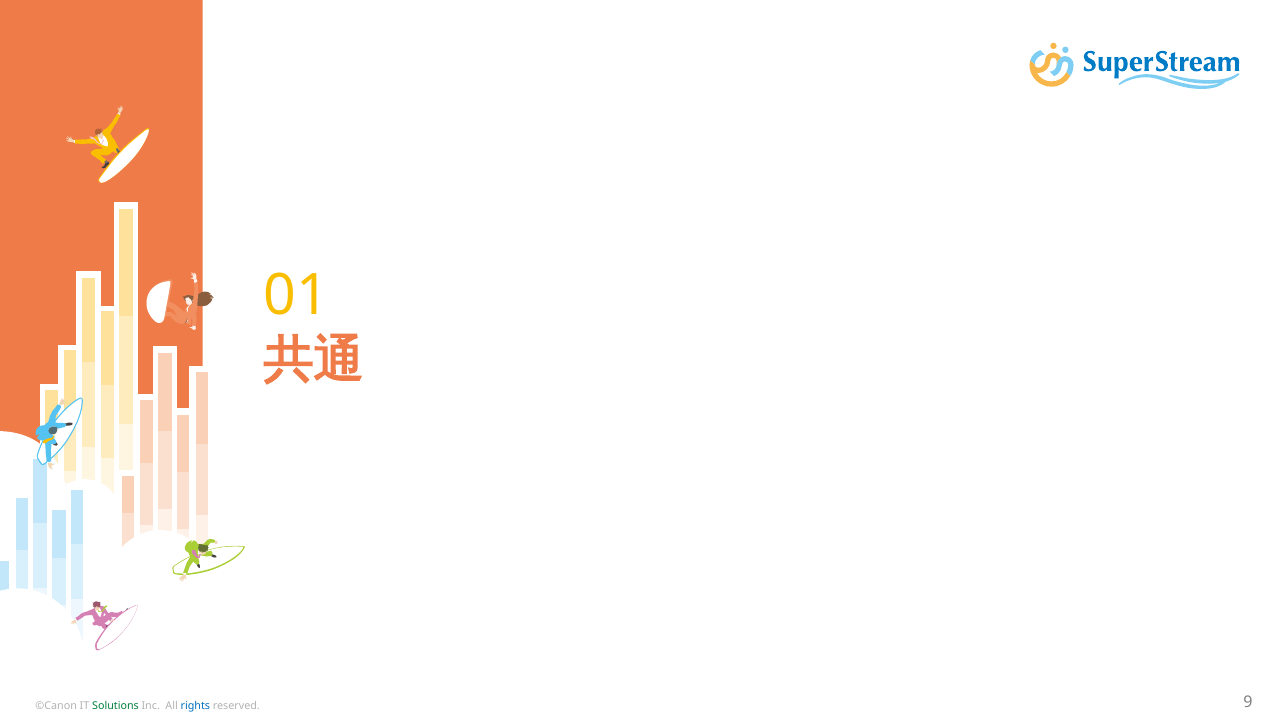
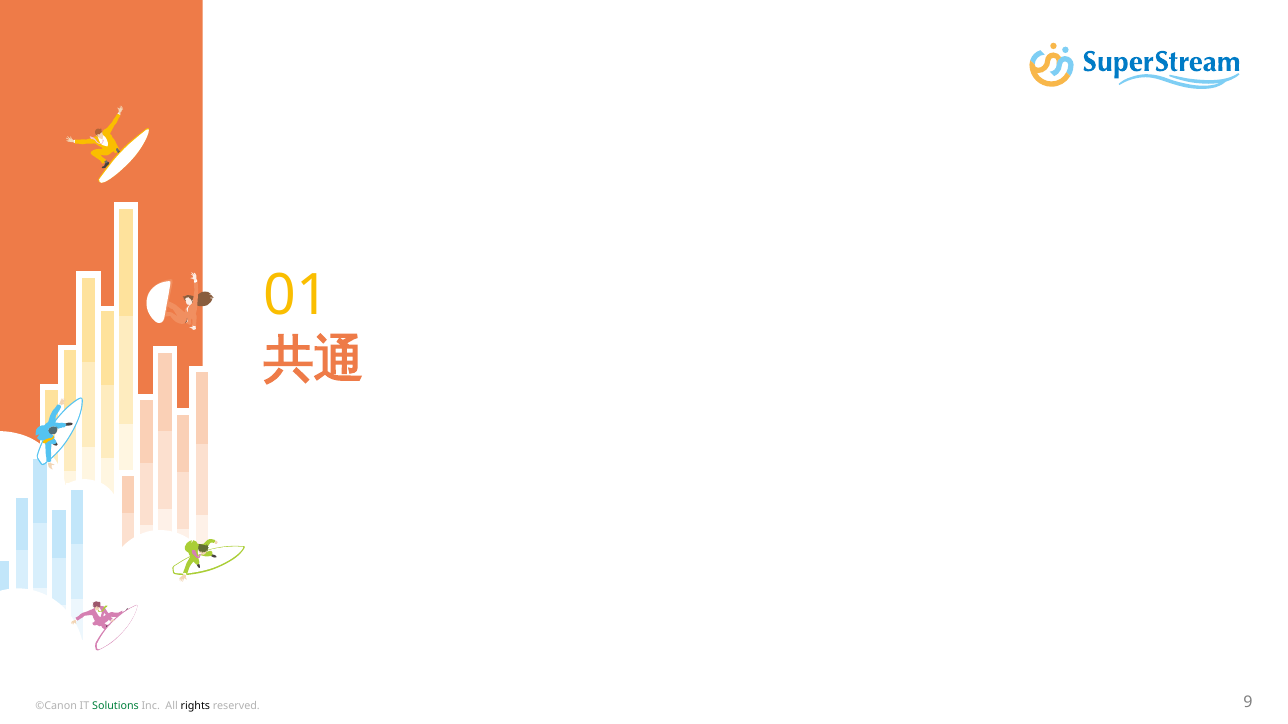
rights colour: blue -> black
